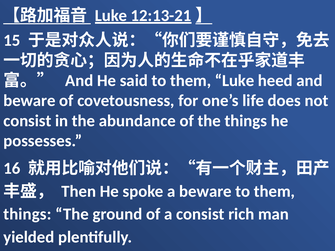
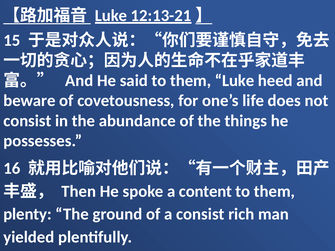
a beware: beware -> content
things at (27, 214): things -> plenty
